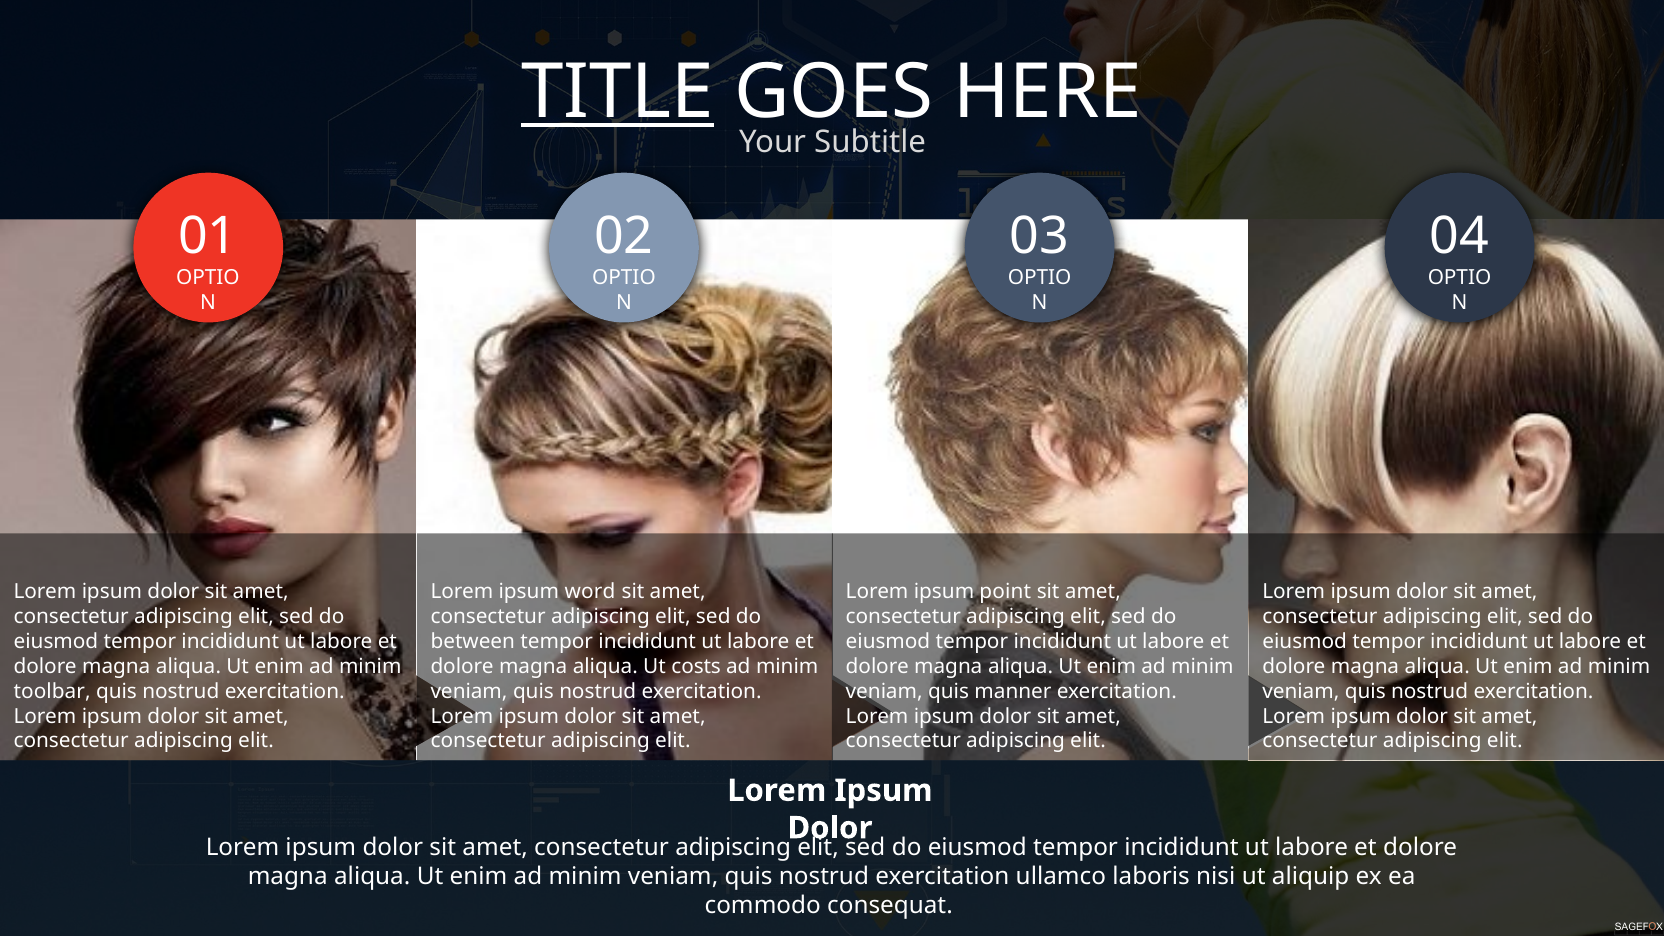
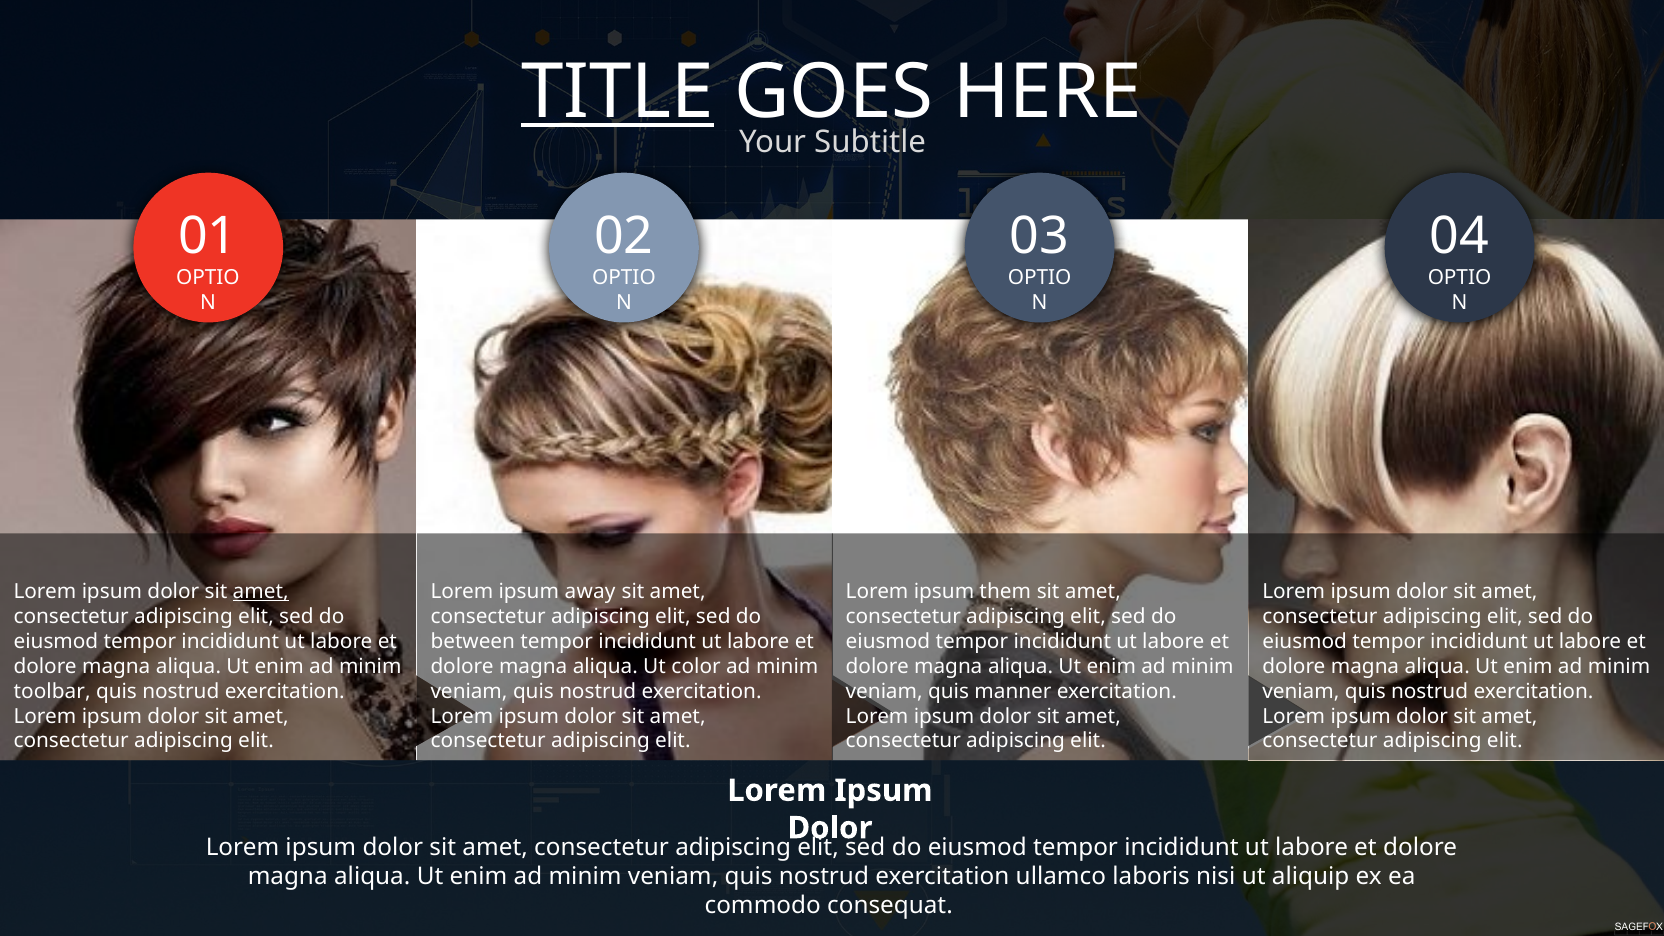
amet at (261, 591) underline: none -> present
word: word -> away
point: point -> them
costs: costs -> color
